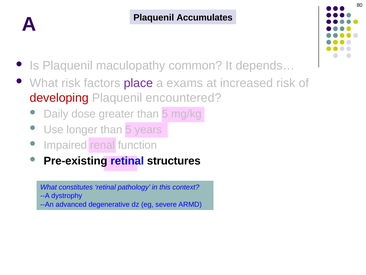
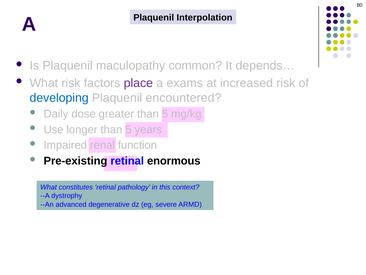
Accumulates: Accumulates -> Interpolation
developing colour: red -> blue
structures: structures -> enormous
